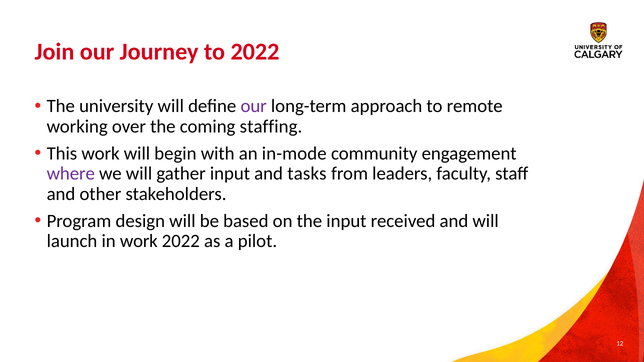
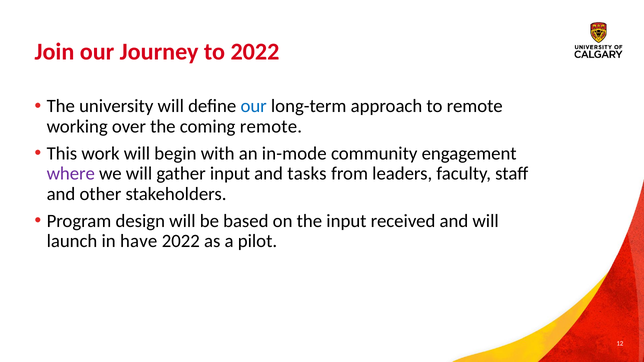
our at (254, 106) colour: purple -> blue
coming staffing: staffing -> remote
in work: work -> have
